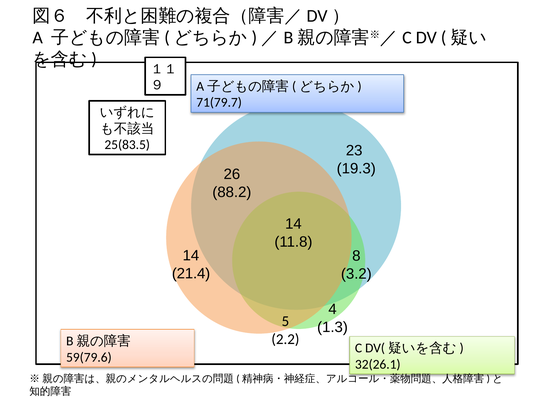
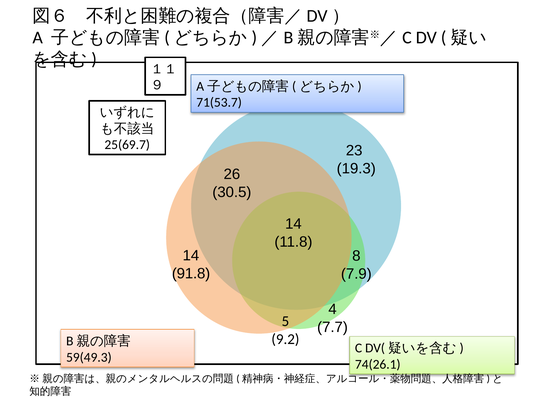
71(79.7: 71(79.7 -> 71(53.7
25(83.5: 25(83.5 -> 25(69.7
88.2: 88.2 -> 30.5
21.4: 21.4 -> 91.8
3.2: 3.2 -> 7.9
1.3: 1.3 -> 7.7
2.2: 2.2 -> 9.2
59(79.6: 59(79.6 -> 59(49.3
32(26.1: 32(26.1 -> 74(26.1
